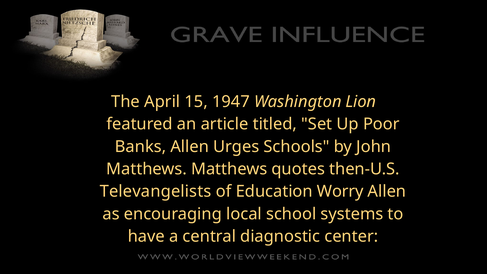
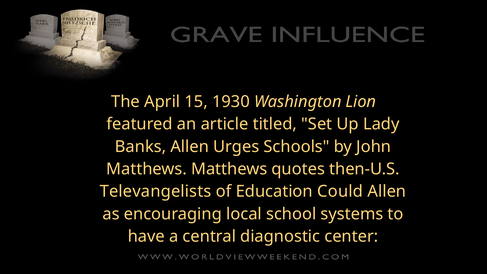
1947: 1947 -> 1930
Poor: Poor -> Lady
Worry: Worry -> Could
